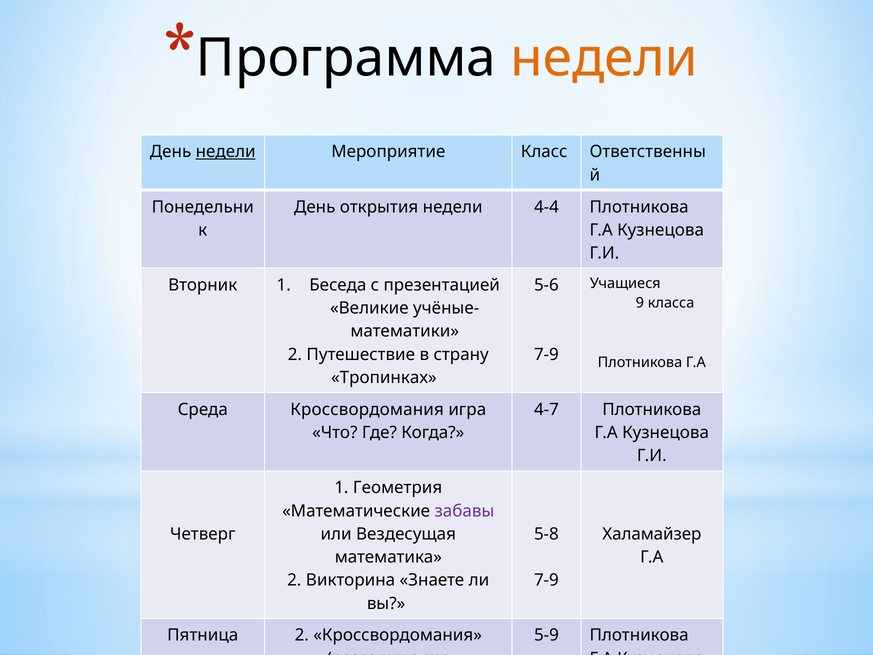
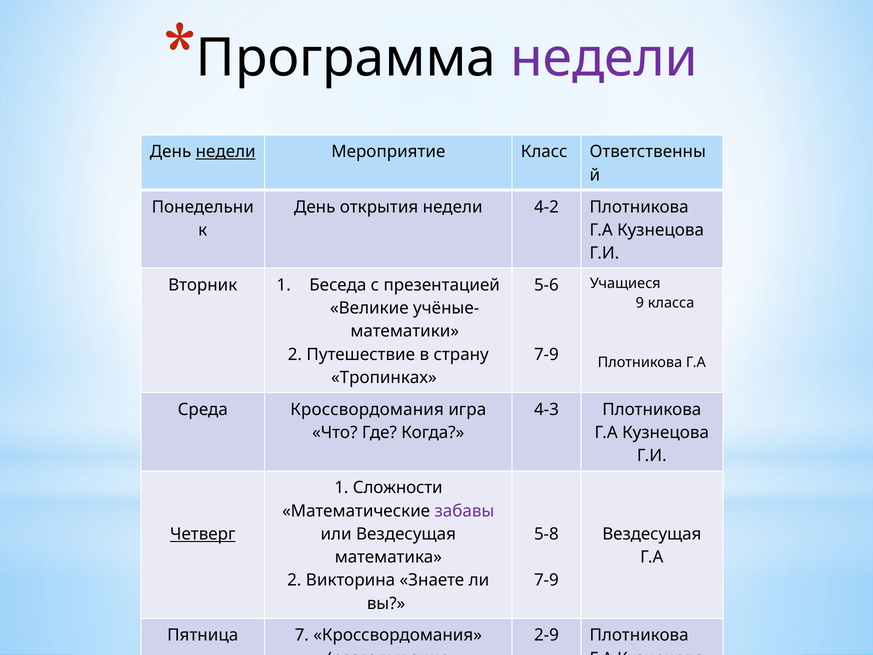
недели at (604, 58) colour: orange -> purple
4-4: 4-4 -> 4-2
4-7: 4-7 -> 4-3
Геометрия: Геометрия -> Сложности
Четверг underline: none -> present
Халамайзер at (652, 534): Халамайзер -> Вездесущая
Пятница 2: 2 -> 7
5-9: 5-9 -> 2-9
